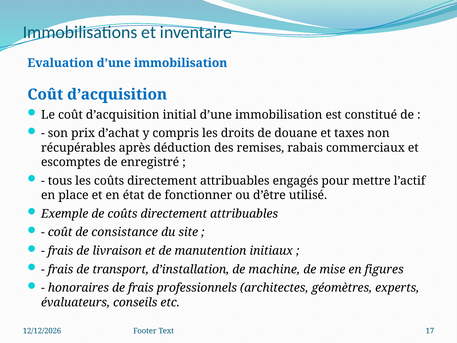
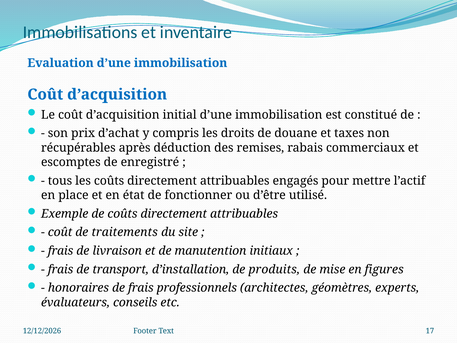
consistance: consistance -> traitements
machine: machine -> produits
